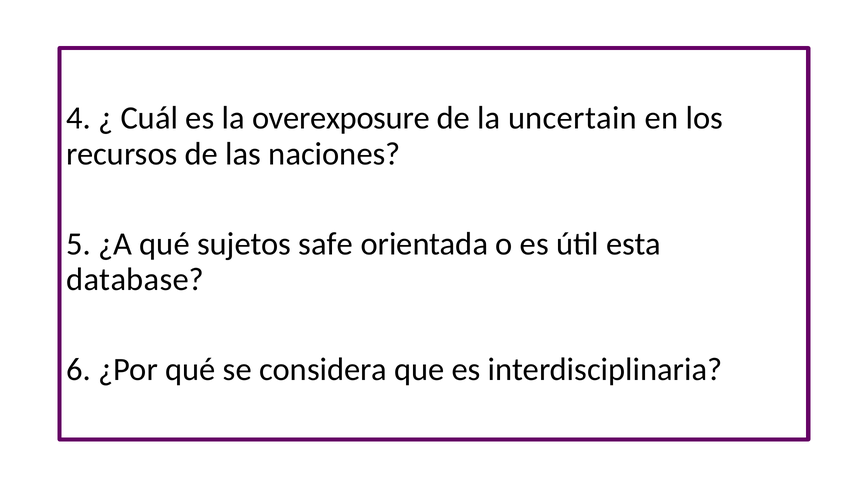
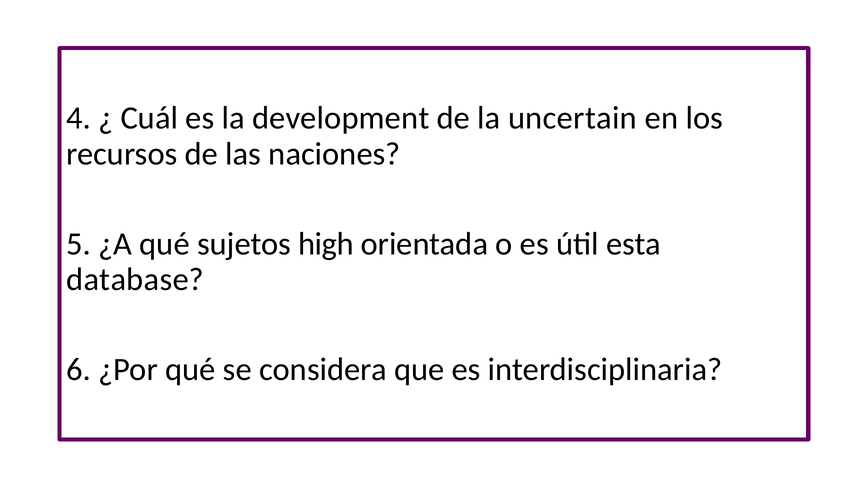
overexposure: overexposure -> development
safe: safe -> high
